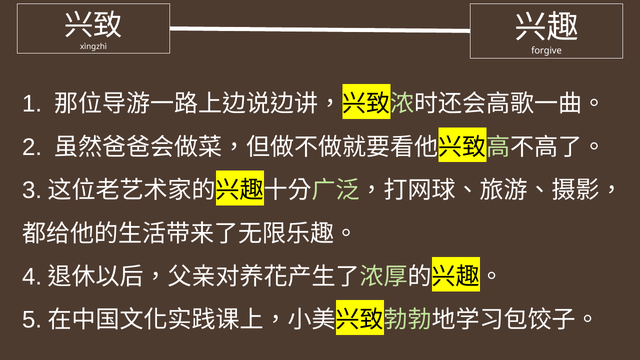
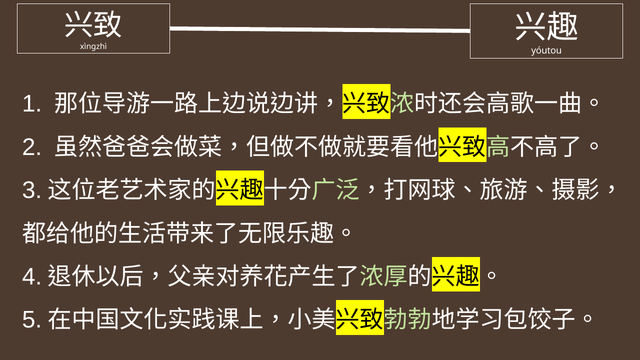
forgive: forgive -> yóutou
